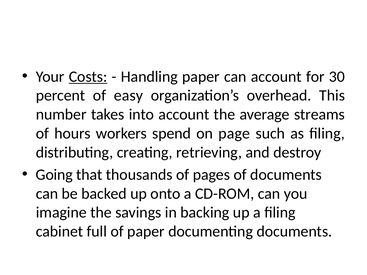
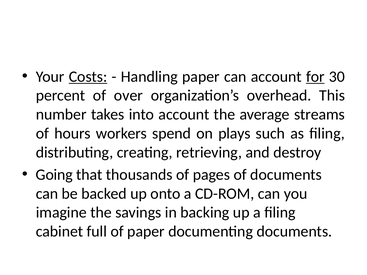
for underline: none -> present
easy: easy -> over
page: page -> plays
